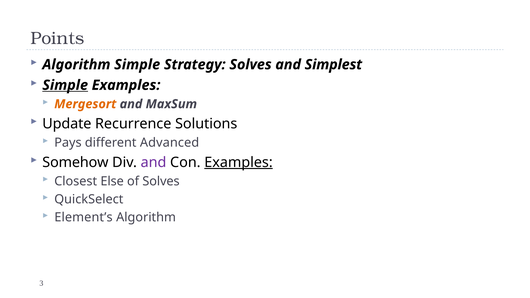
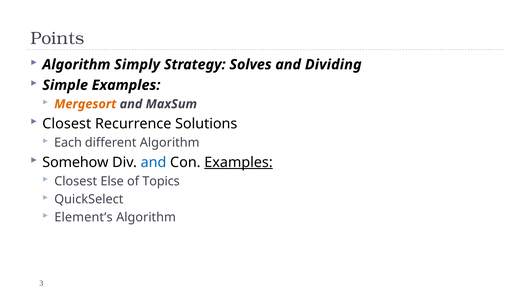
Algorithm Simple: Simple -> Simply
Simplest: Simplest -> Dividing
Simple at (65, 85) underline: present -> none
Update at (67, 124): Update -> Closest
Pays: Pays -> Each
different Advanced: Advanced -> Algorithm
and at (153, 162) colour: purple -> blue
of Solves: Solves -> Topics
